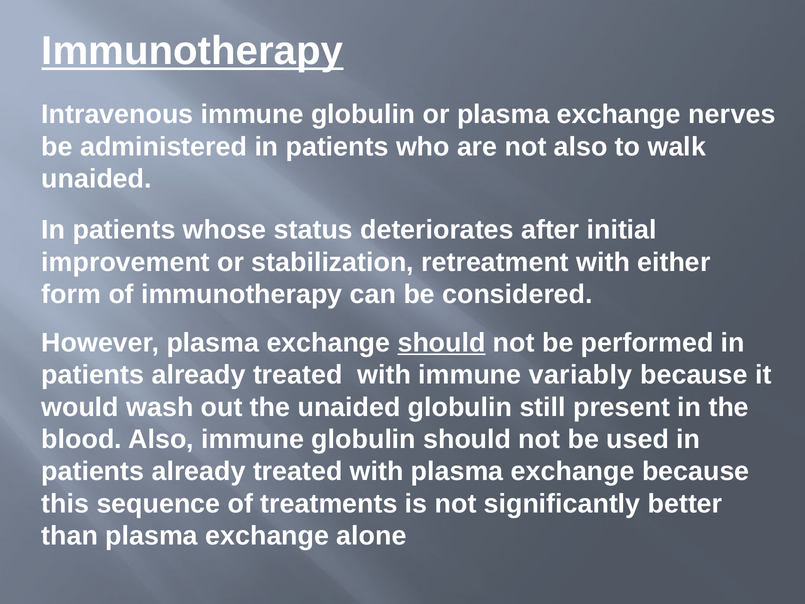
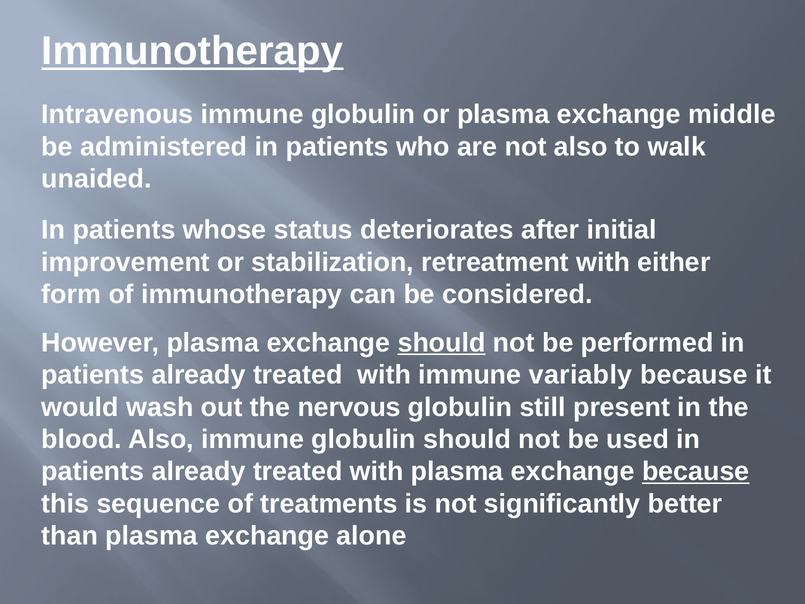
nerves: nerves -> middle
the unaided: unaided -> nervous
because at (696, 471) underline: none -> present
